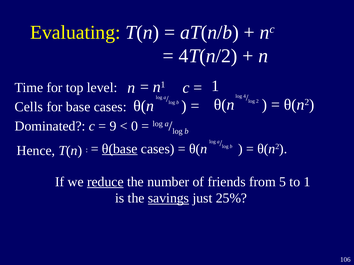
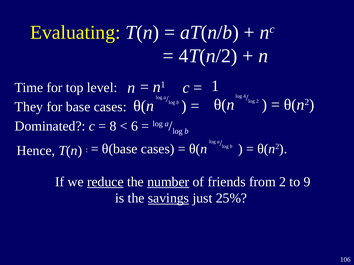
Cells: Cells -> They
9: 9 -> 8
0: 0 -> 6
θ(base underline: present -> none
number underline: none -> present
from 5: 5 -> 2
to 1: 1 -> 9
